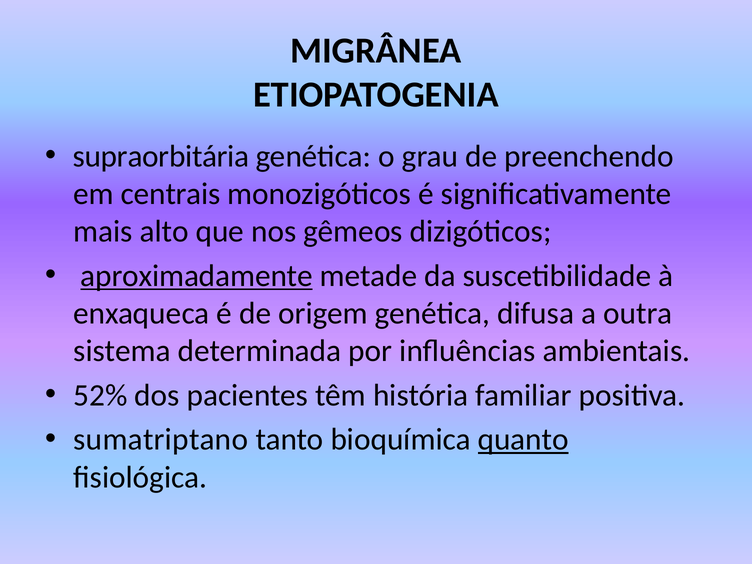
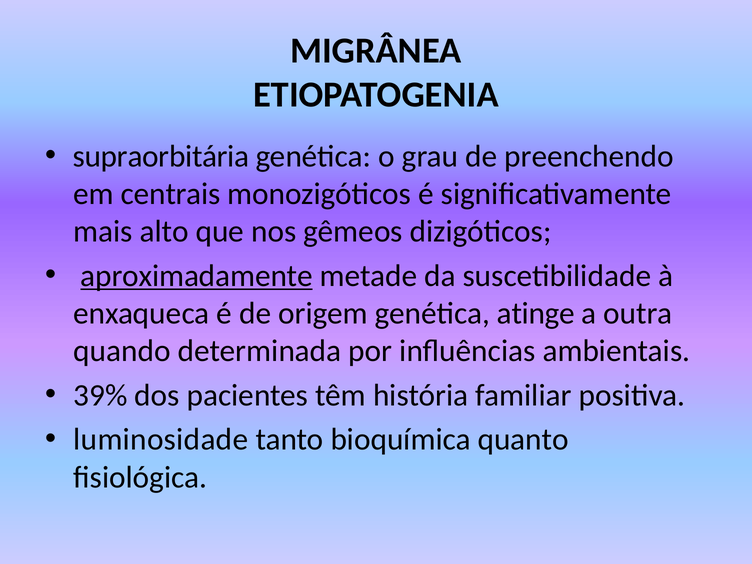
difusa: difusa -> atinge
sistema: sistema -> quando
52%: 52% -> 39%
sumatriptano: sumatriptano -> luminosidade
quanto underline: present -> none
